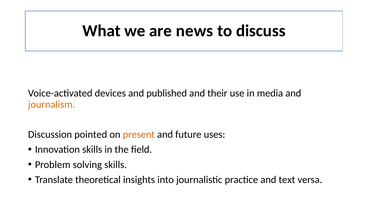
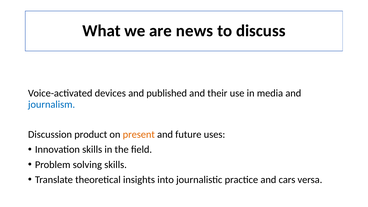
journalism colour: orange -> blue
pointed: pointed -> product
text: text -> cars
